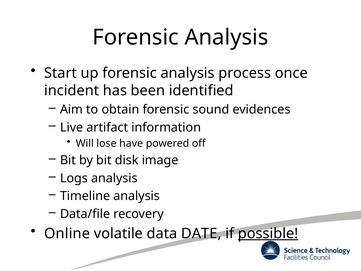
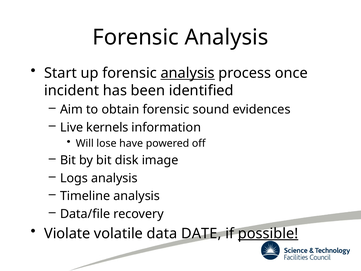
analysis at (188, 73) underline: none -> present
artifact: artifact -> kernels
Online: Online -> Violate
